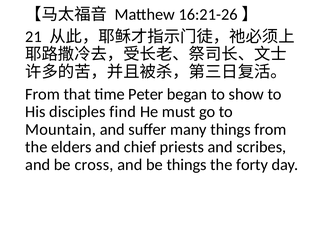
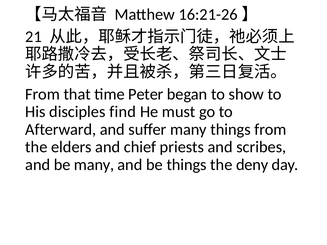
Mountain: Mountain -> Afterward
be cross: cross -> many
forty: forty -> deny
